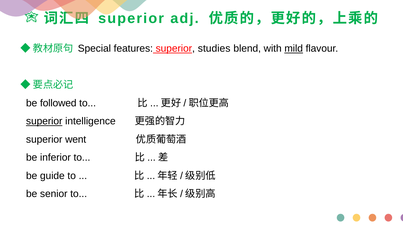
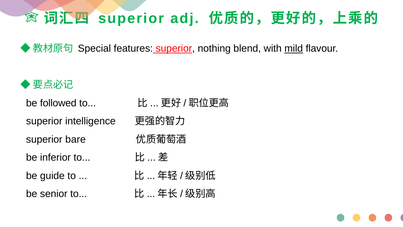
studies: studies -> nothing
superior at (44, 121) underline: present -> none
went: went -> bare
